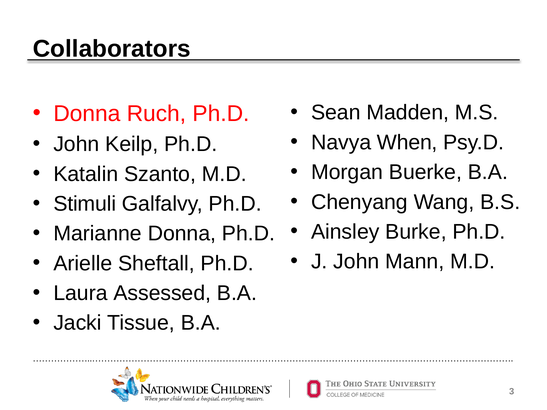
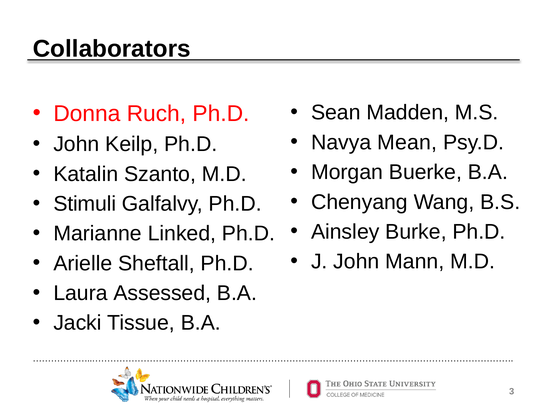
When: When -> Mean
Marianne Donna: Donna -> Linked
